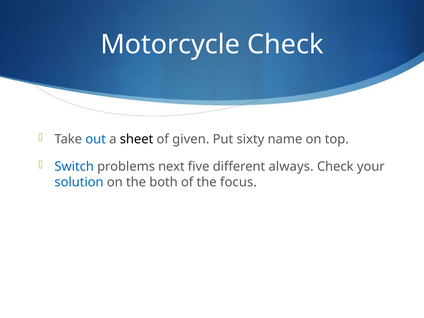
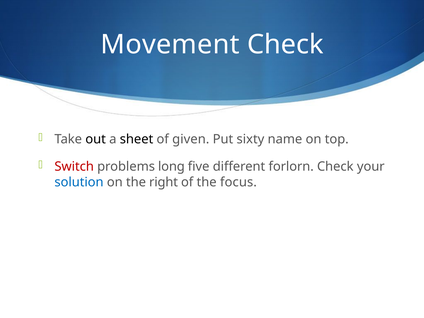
Motorcycle: Motorcycle -> Movement
out colour: blue -> black
Switch colour: blue -> red
next: next -> long
always: always -> forlorn
both: both -> right
